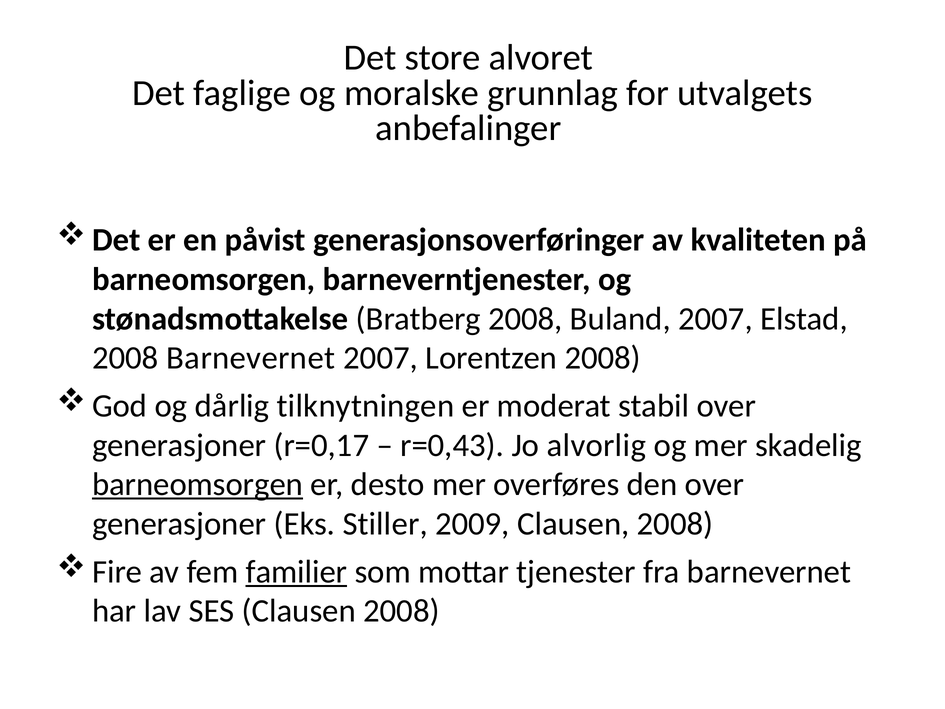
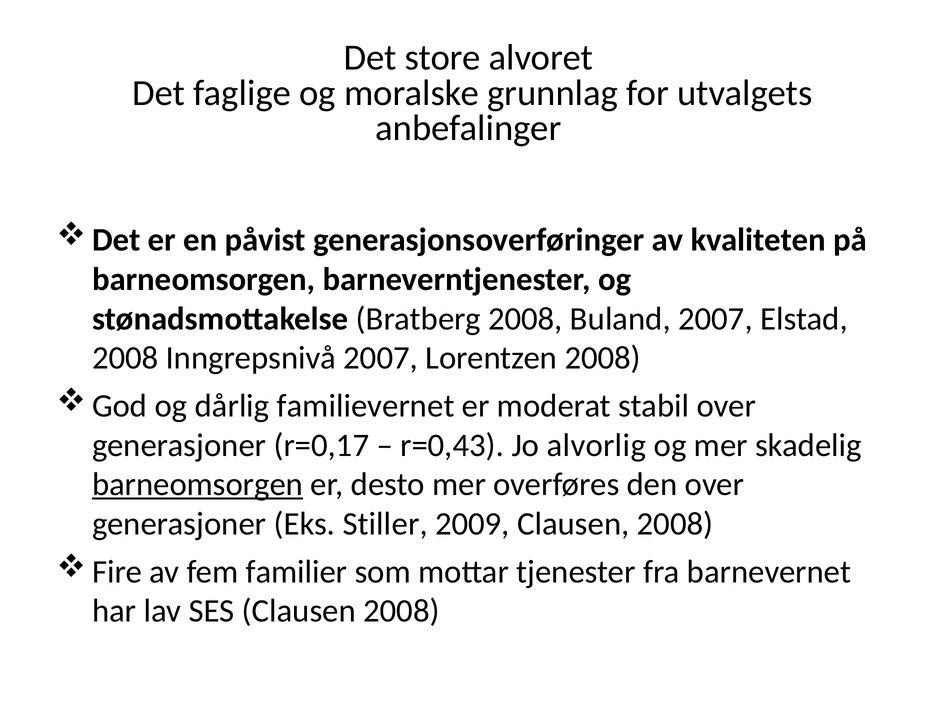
2008 Barnevernet: Barnevernet -> Inngrepsnivå
tilknytningen: tilknytningen -> familievernet
familier underline: present -> none
